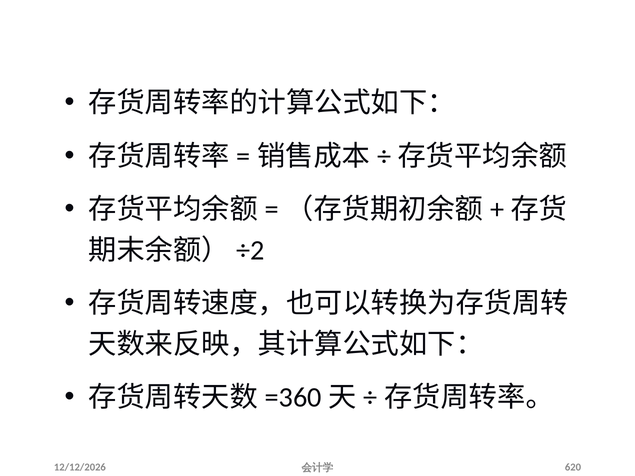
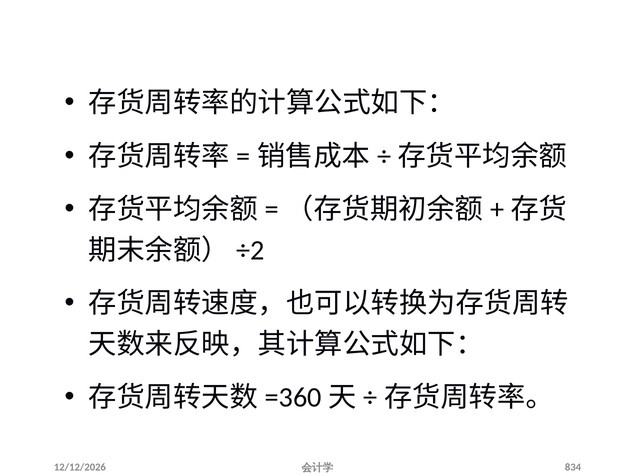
620: 620 -> 834
